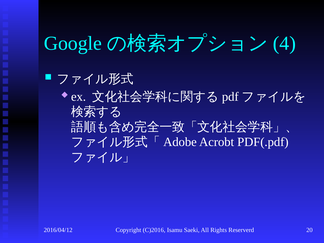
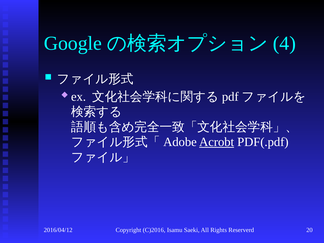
Acrobt underline: none -> present
